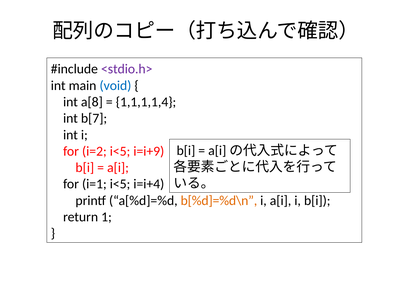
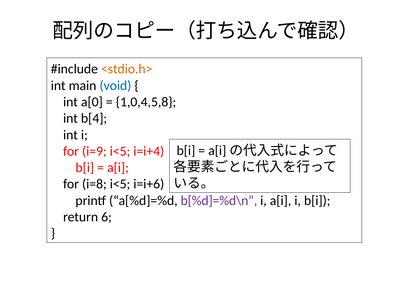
<stdio.h> colour: purple -> orange
a[8: a[8 -> a[0
1,1,1,1,4: 1,1,1,1,4 -> 1,0,4,5,8
b[7: b[7 -> b[4
i=2: i=2 -> i=9
i=i+9: i=i+9 -> i=i+4
i=1: i=1 -> i=8
i=i+4: i=i+4 -> i=i+6
b[%d]=%d\n colour: orange -> purple
1: 1 -> 6
